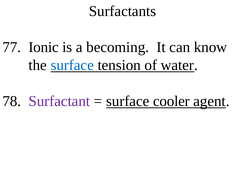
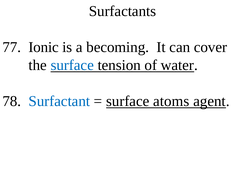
know: know -> cover
Surfactant colour: purple -> blue
cooler: cooler -> atoms
